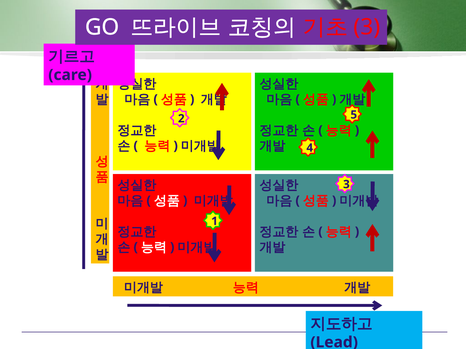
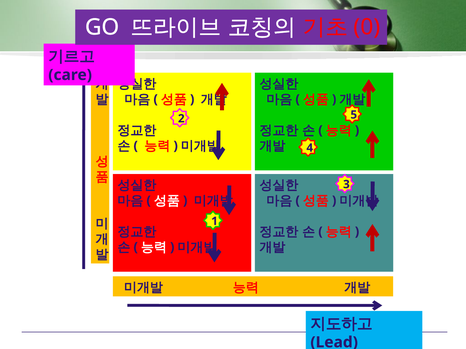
3 at (367, 27): 3 -> 0
